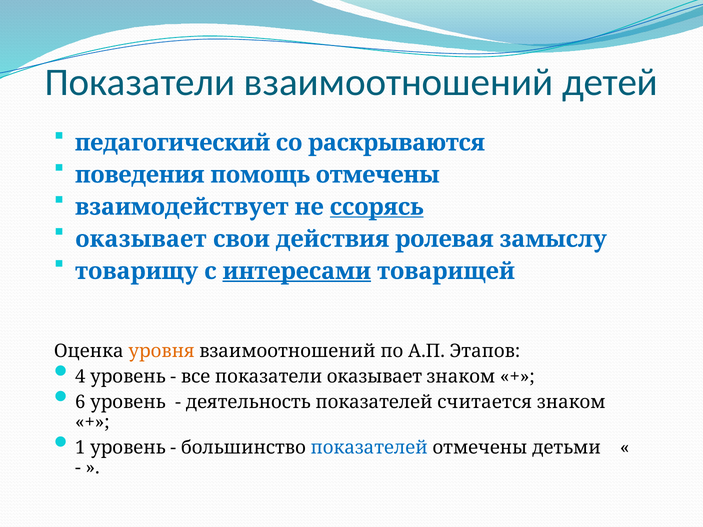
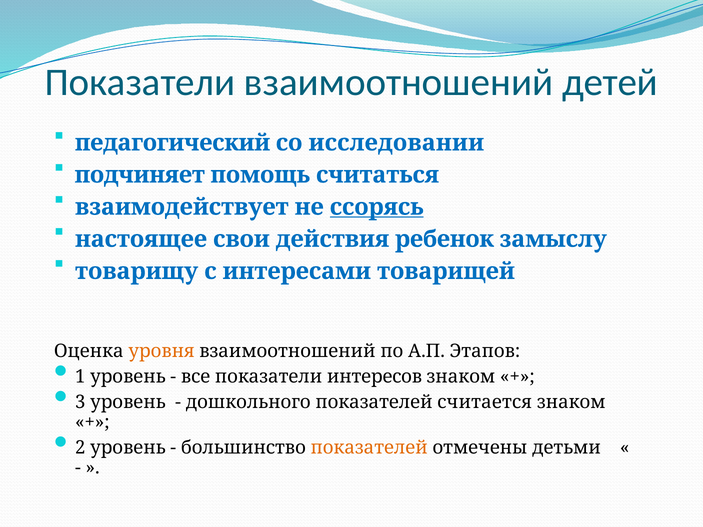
раскрываются: раскрываются -> исследовании
поведения: поведения -> подчиняет
помощь отмечены: отмечены -> считаться
оказывает at (141, 239): оказывает -> настоящее
ролевая: ролевая -> ребенок
интересами underline: present -> none
4: 4 -> 1
показатели оказывает: оказывает -> интересов
6: 6 -> 3
деятельность: деятельность -> дошкольного
1: 1 -> 2
показателей at (369, 448) colour: blue -> orange
